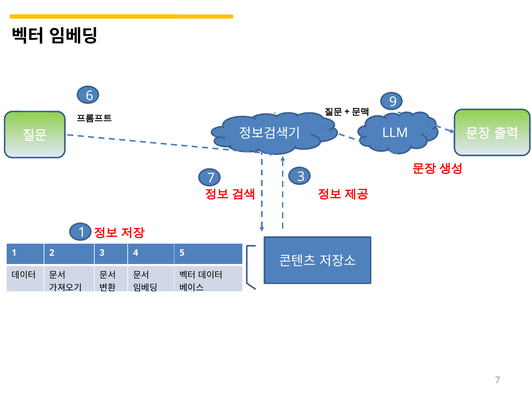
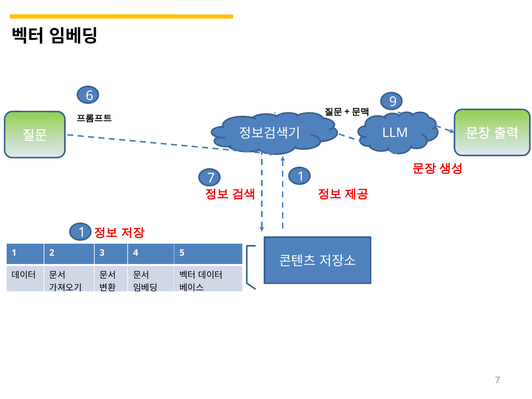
7 3: 3 -> 1
